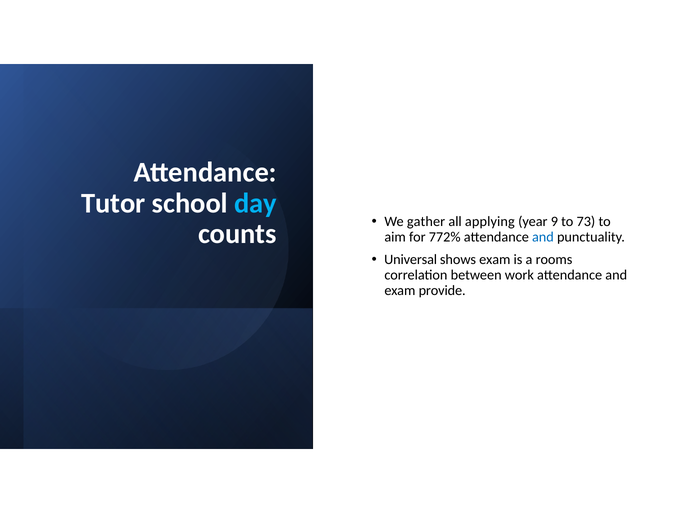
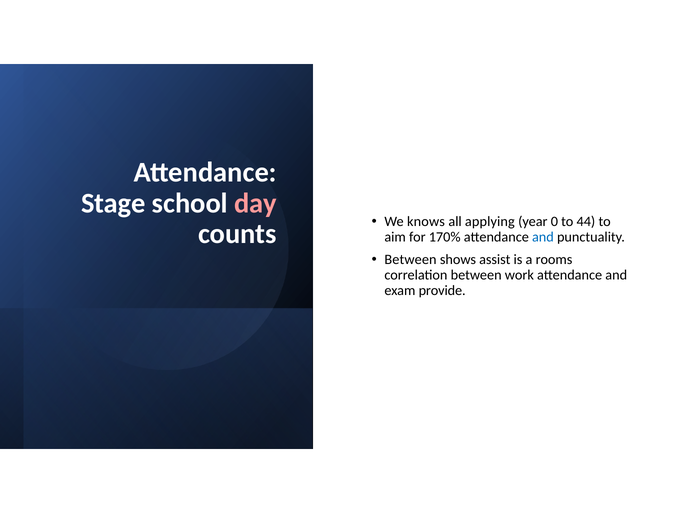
Tutor: Tutor -> Stage
day colour: light blue -> pink
gather: gather -> knows
9: 9 -> 0
73: 73 -> 44
772%: 772% -> 170%
Universal at (411, 260): Universal -> Between
shows exam: exam -> assist
